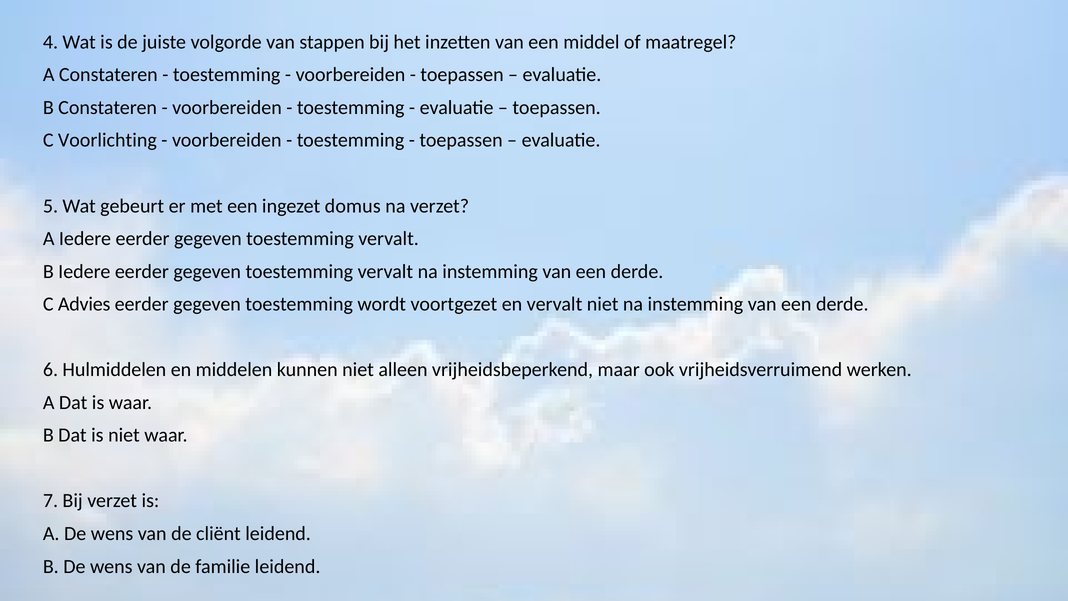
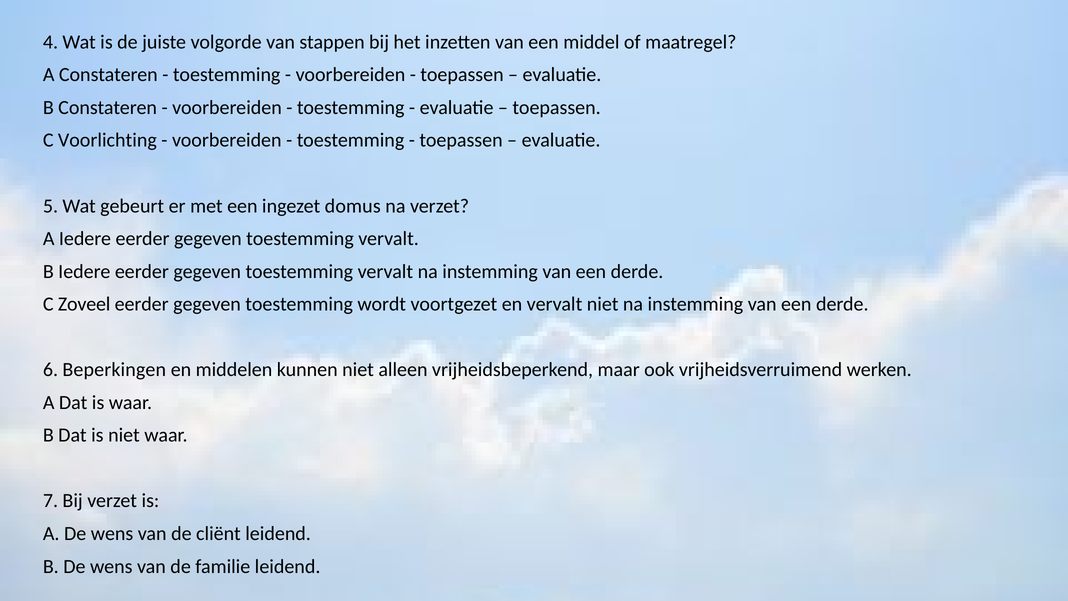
Advies: Advies -> Zoveel
Hulmiddelen: Hulmiddelen -> Beperkingen
